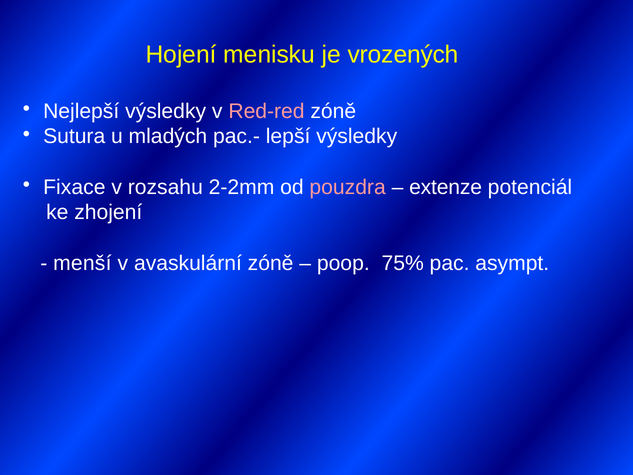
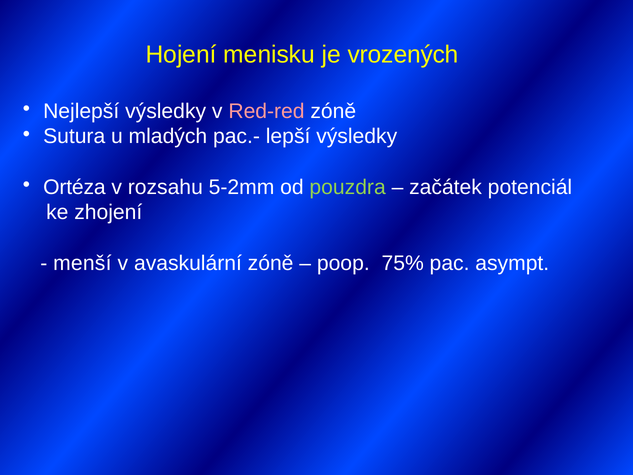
Fixace: Fixace -> Ortéza
2-2mm: 2-2mm -> 5-2mm
pouzdra colour: pink -> light green
extenze: extenze -> začátek
